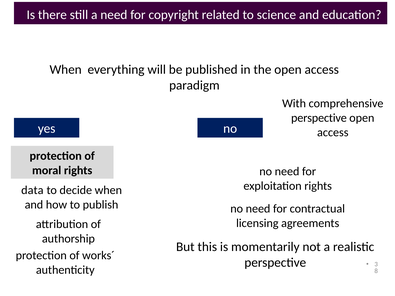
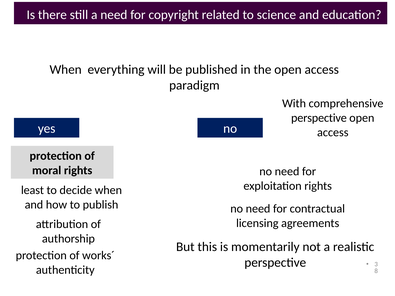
data: data -> least
